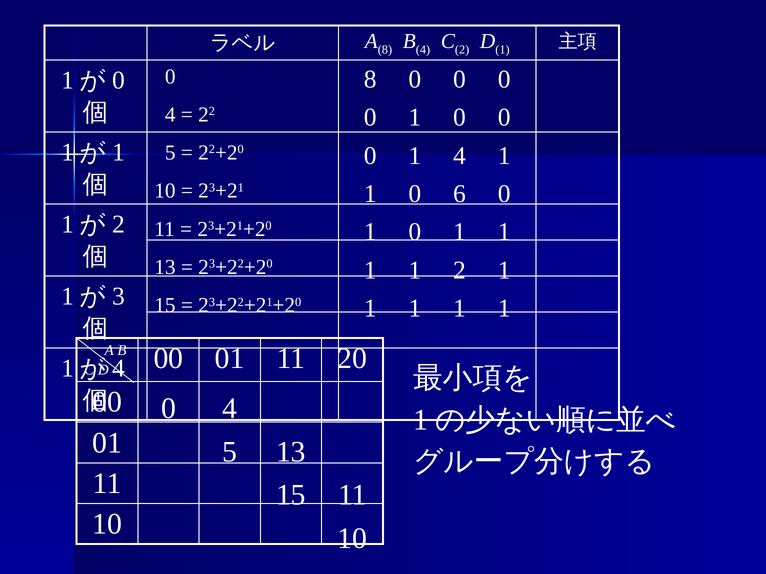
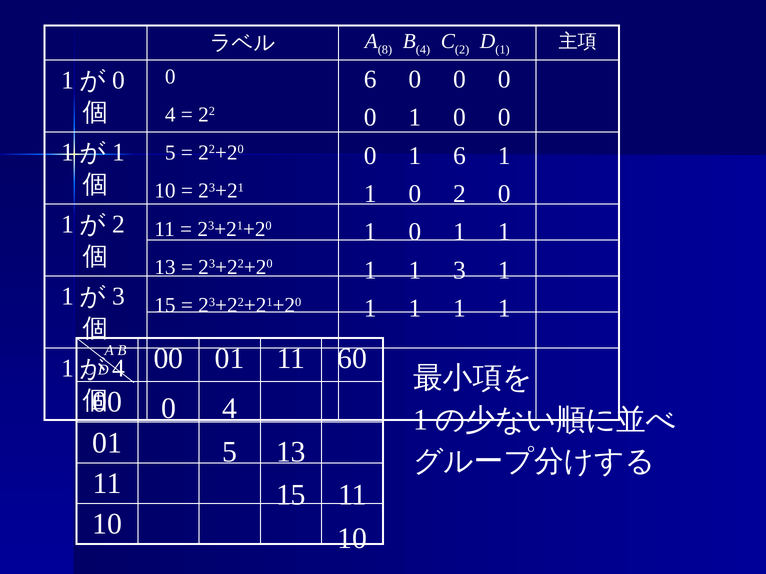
0 8: 8 -> 6
1 4: 4 -> 6
0 6: 6 -> 2
1 2: 2 -> 3
20: 20 -> 60
